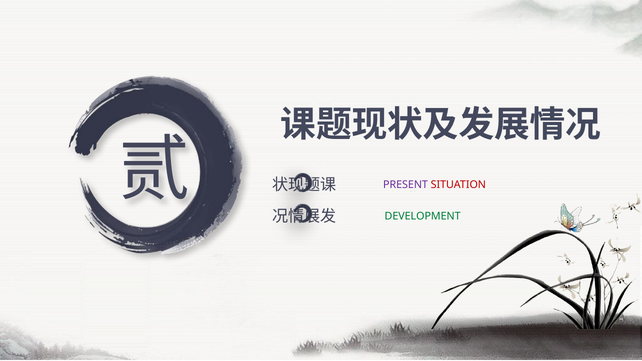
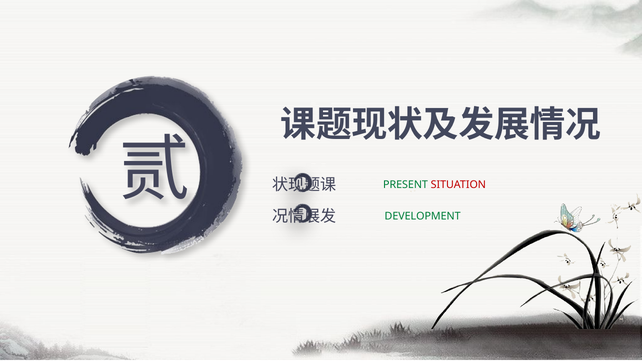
PRESENT colour: purple -> green
